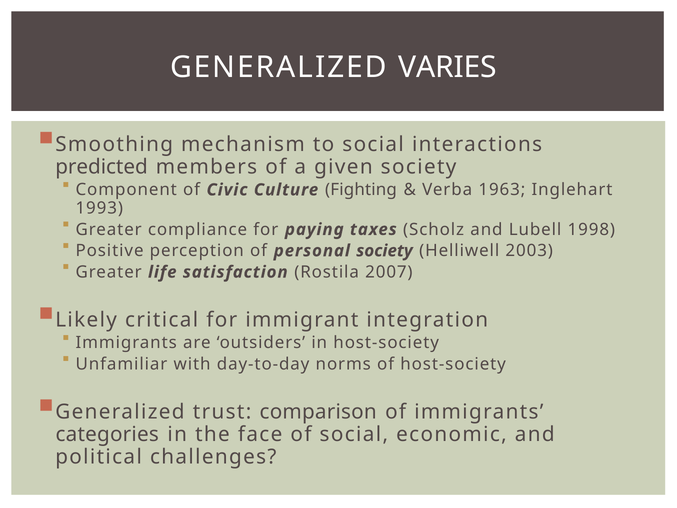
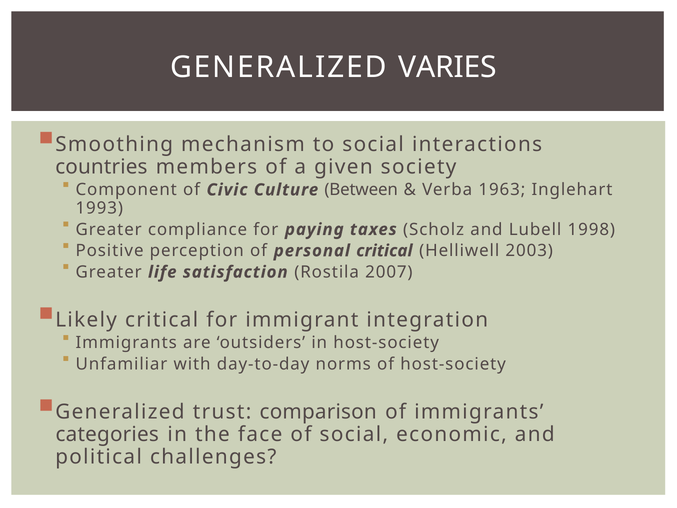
predicted: predicted -> countries
Fighting: Fighting -> Between
personal society: society -> critical
